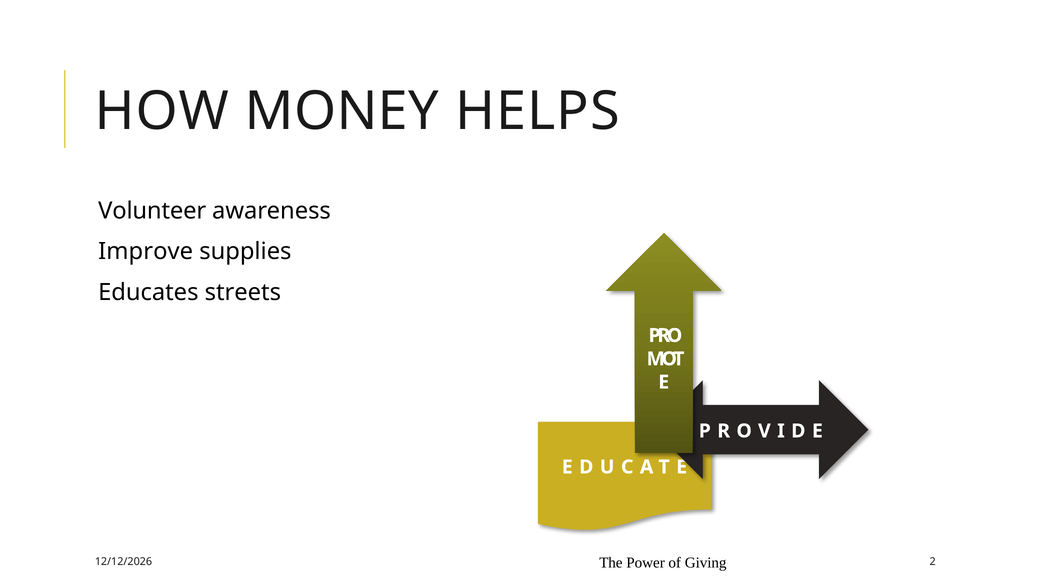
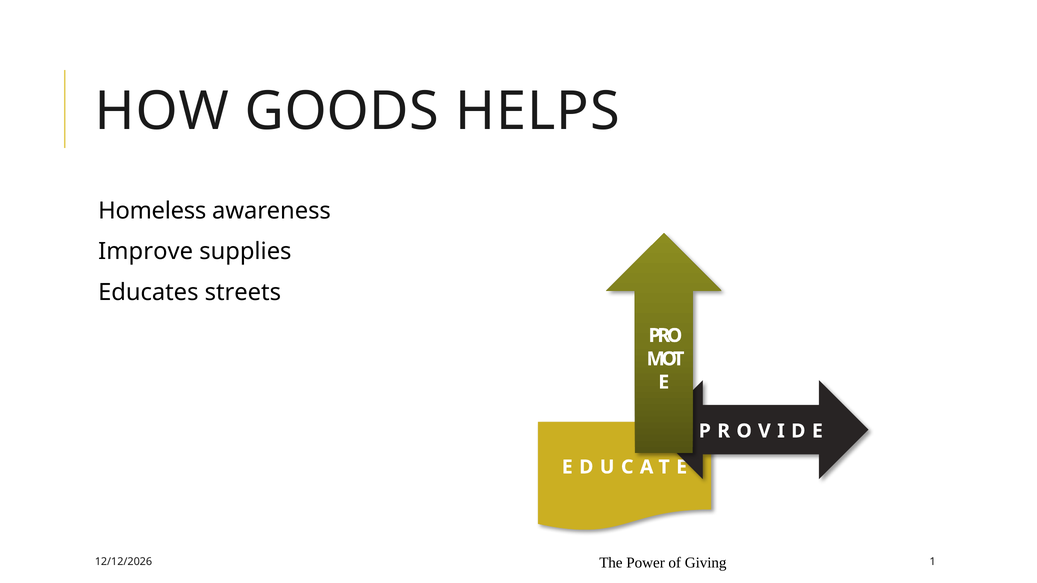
MONEY: MONEY -> GOODS
Volunteer: Volunteer -> Homeless
2: 2 -> 1
